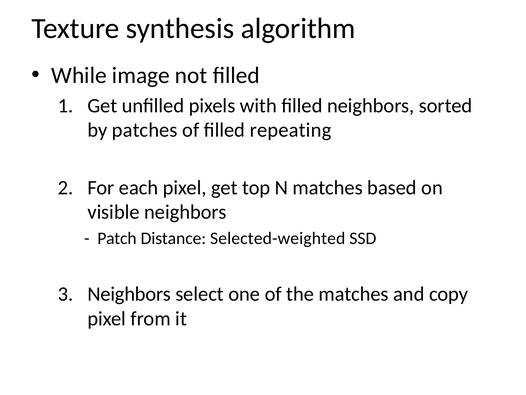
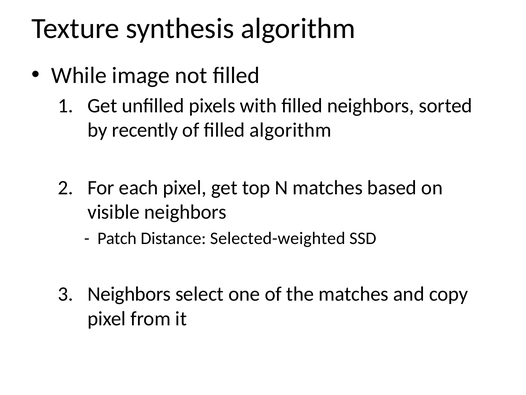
patches: patches -> recently
filled repeating: repeating -> algorithm
